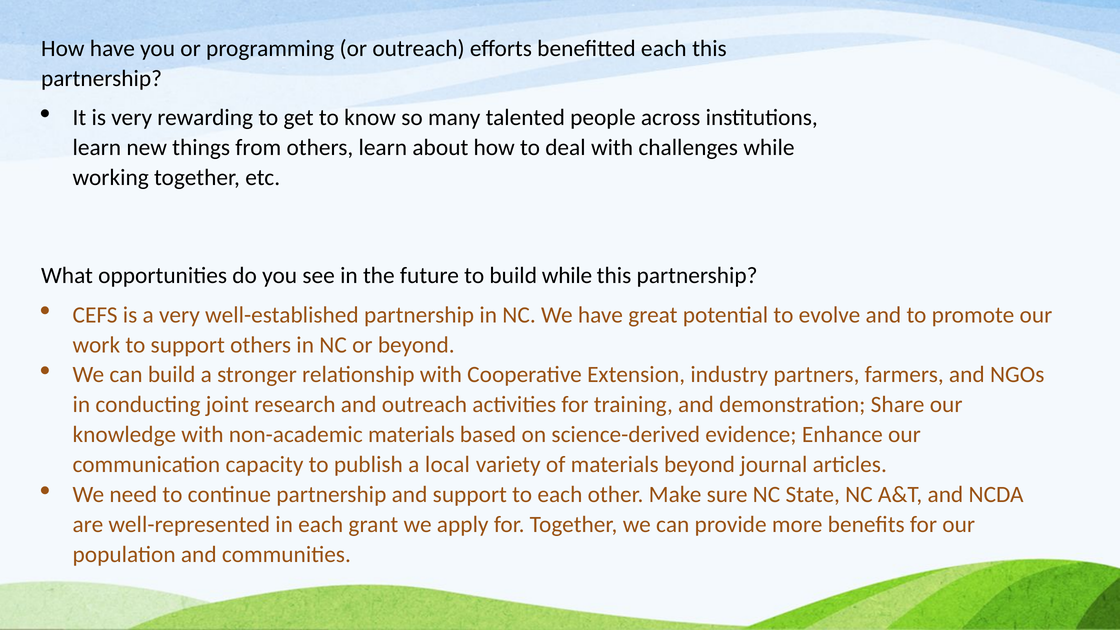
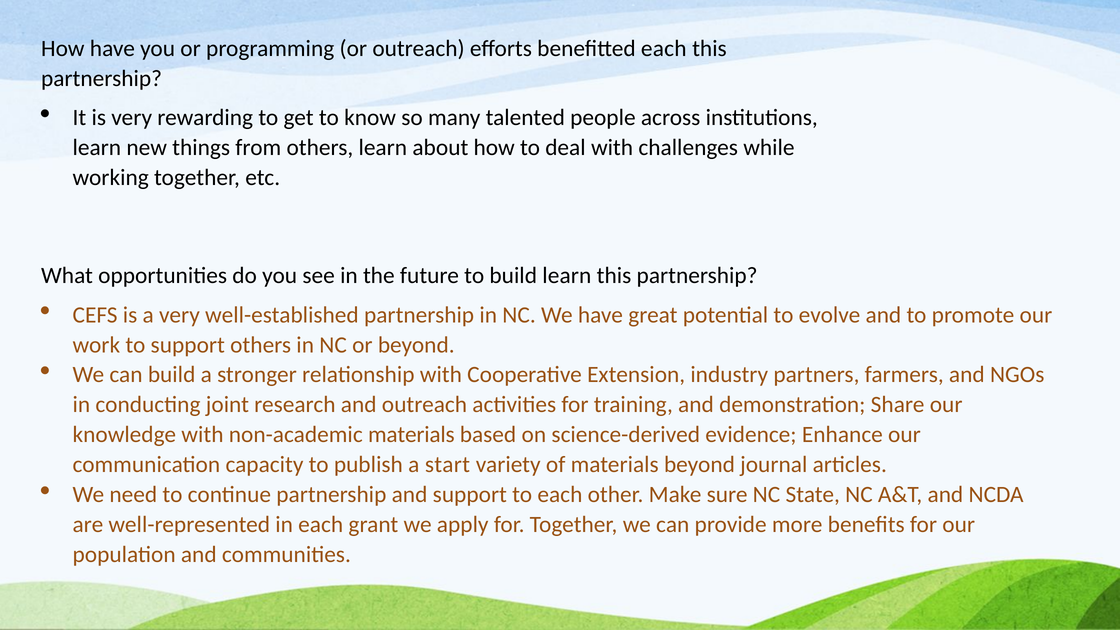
build while: while -> learn
local: local -> start
